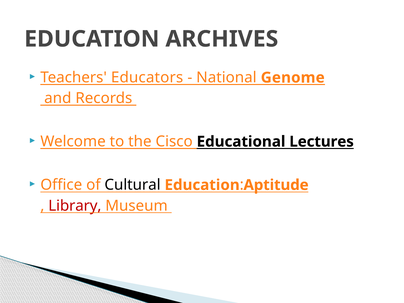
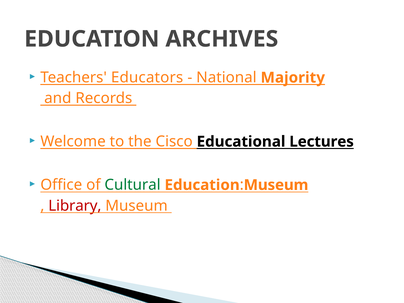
Genome: Genome -> Majority
Cultural colour: black -> green
Aptitude at (276, 185): Aptitude -> Museum
